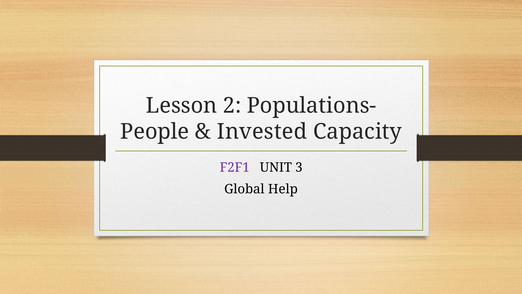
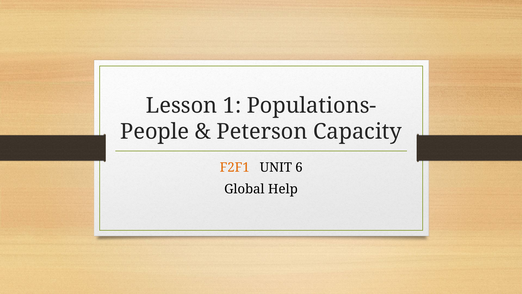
2: 2 -> 1
Invested: Invested -> Peterson
F2F1 colour: purple -> orange
3: 3 -> 6
